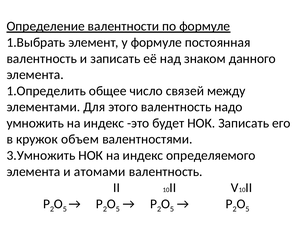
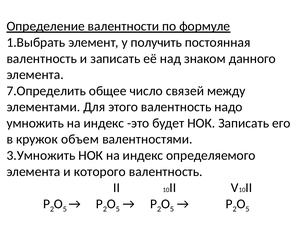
у формуле: формуле -> получить
1.Определить: 1.Определить -> 7.Определить
атомами: атомами -> которого
